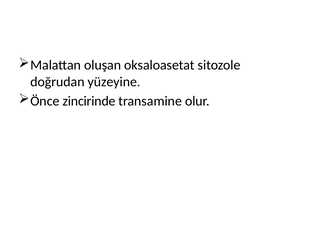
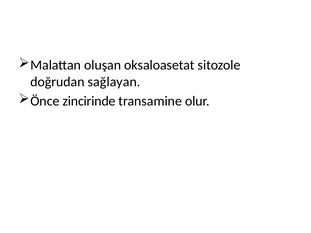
yüzeyine: yüzeyine -> sağlayan
